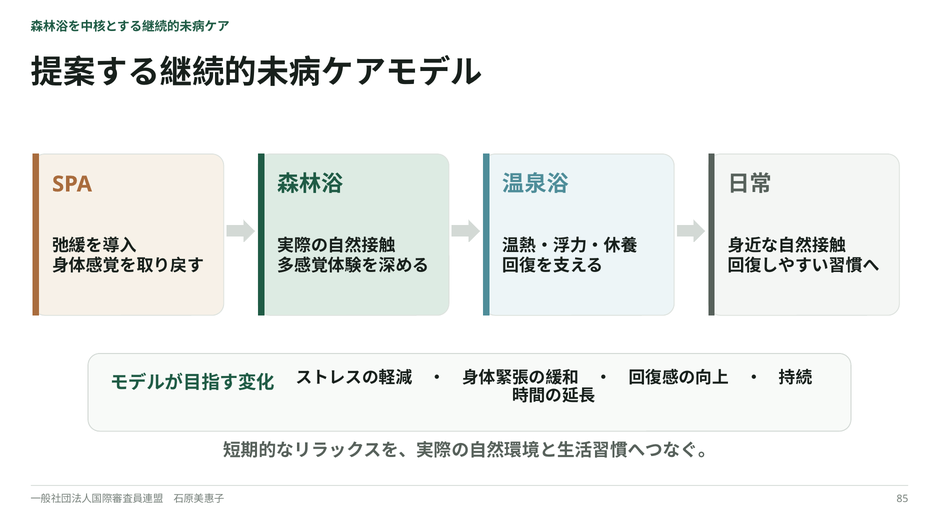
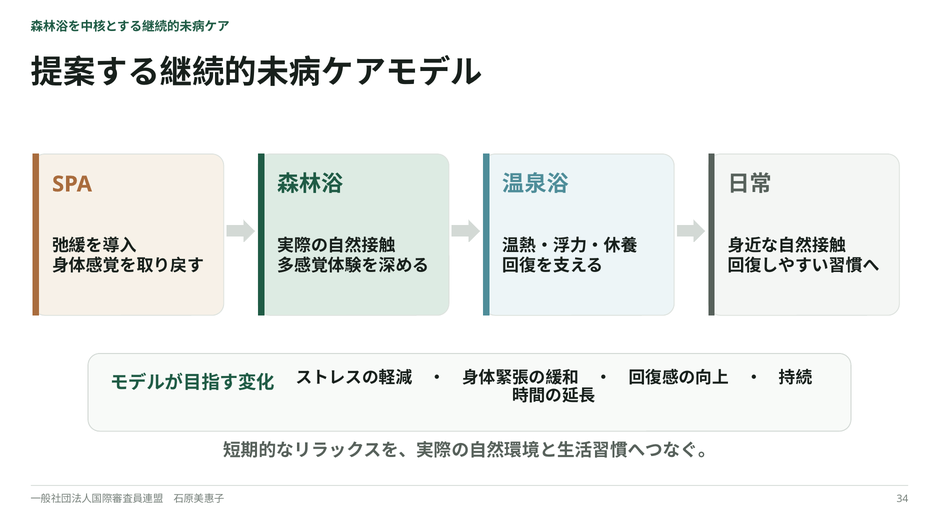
85: 85 -> 34
